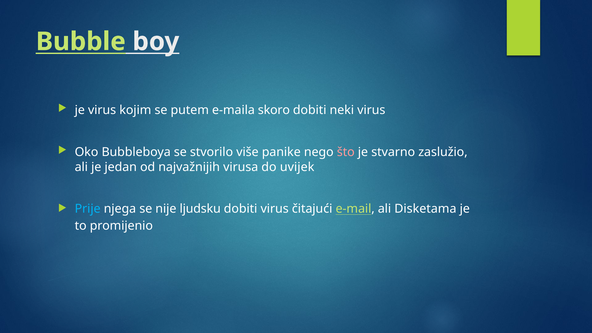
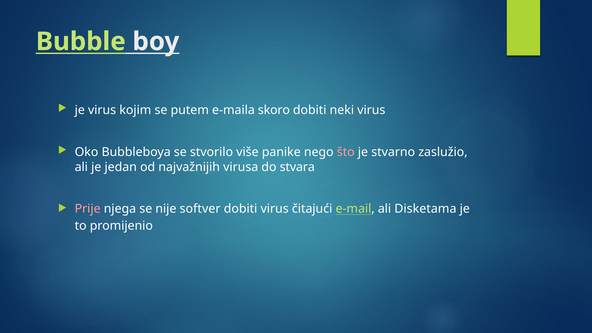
uvijek: uvijek -> stvara
Prije colour: light blue -> pink
ljudsku: ljudsku -> softver
